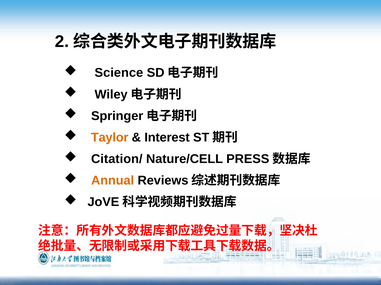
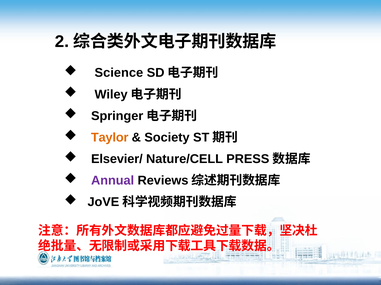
Interest: Interest -> Society
Citation/: Citation/ -> Elsevier/
Annual colour: orange -> purple
